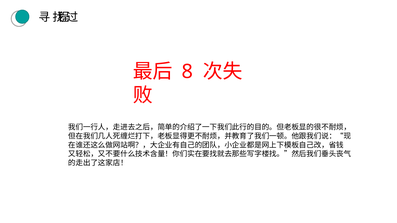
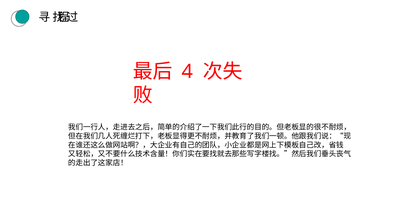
8: 8 -> 4
